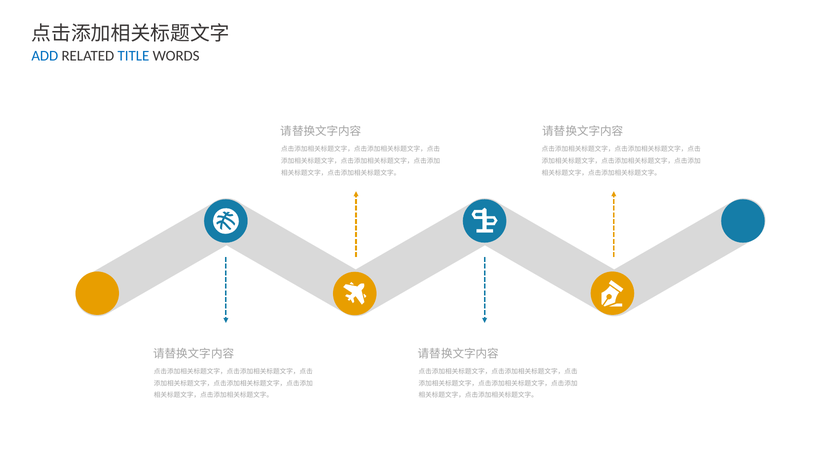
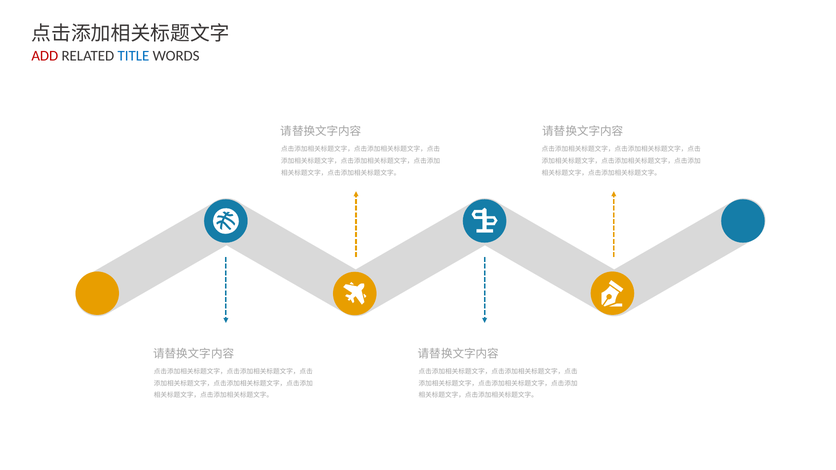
ADD colour: blue -> red
